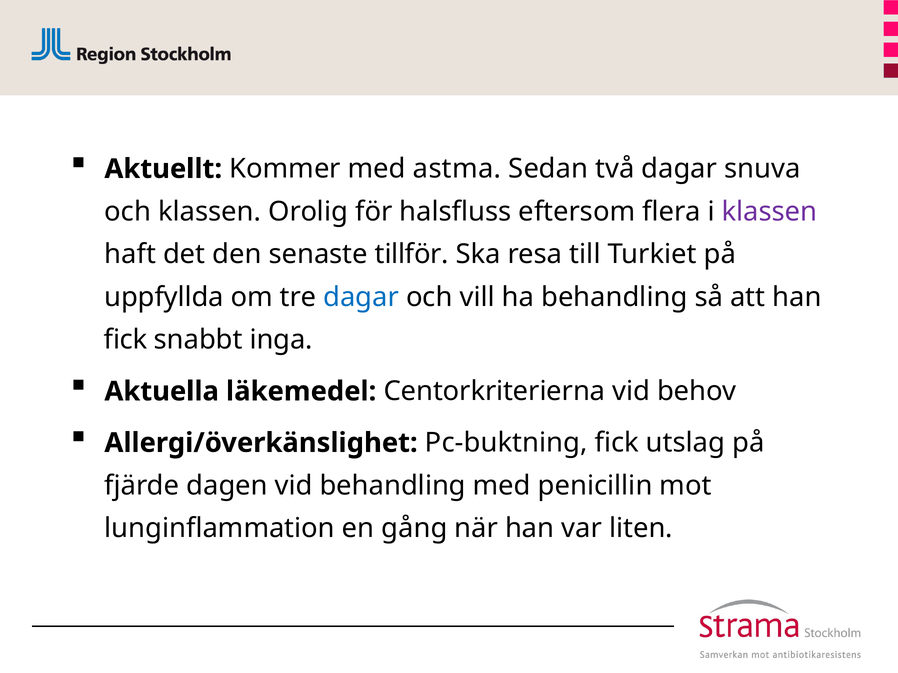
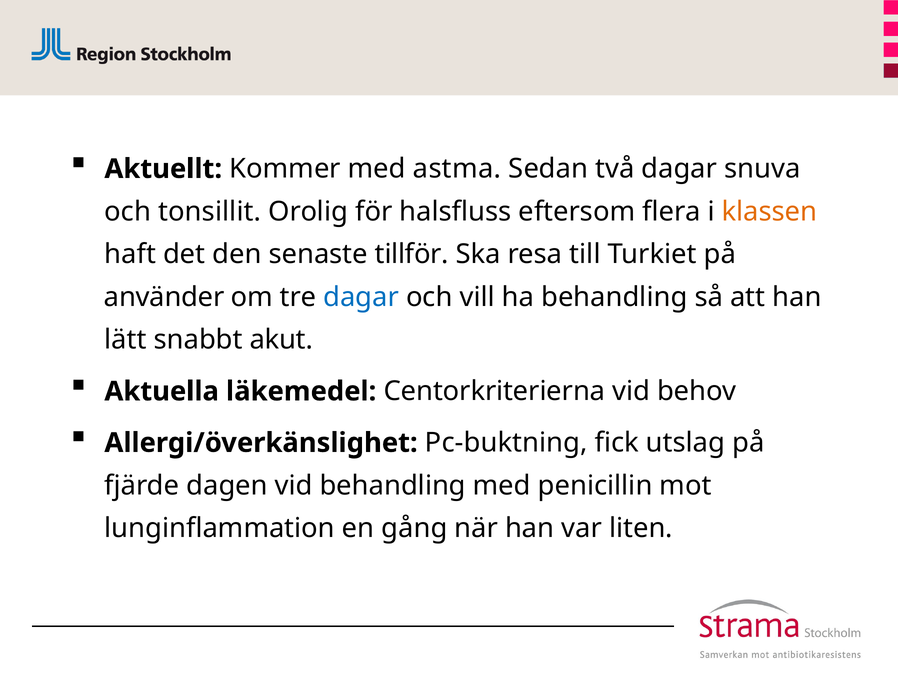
och klassen: klassen -> tonsillit
klassen at (770, 212) colour: purple -> orange
uppfyllda: uppfyllda -> använder
fick at (126, 340): fick -> lätt
inga: inga -> akut
